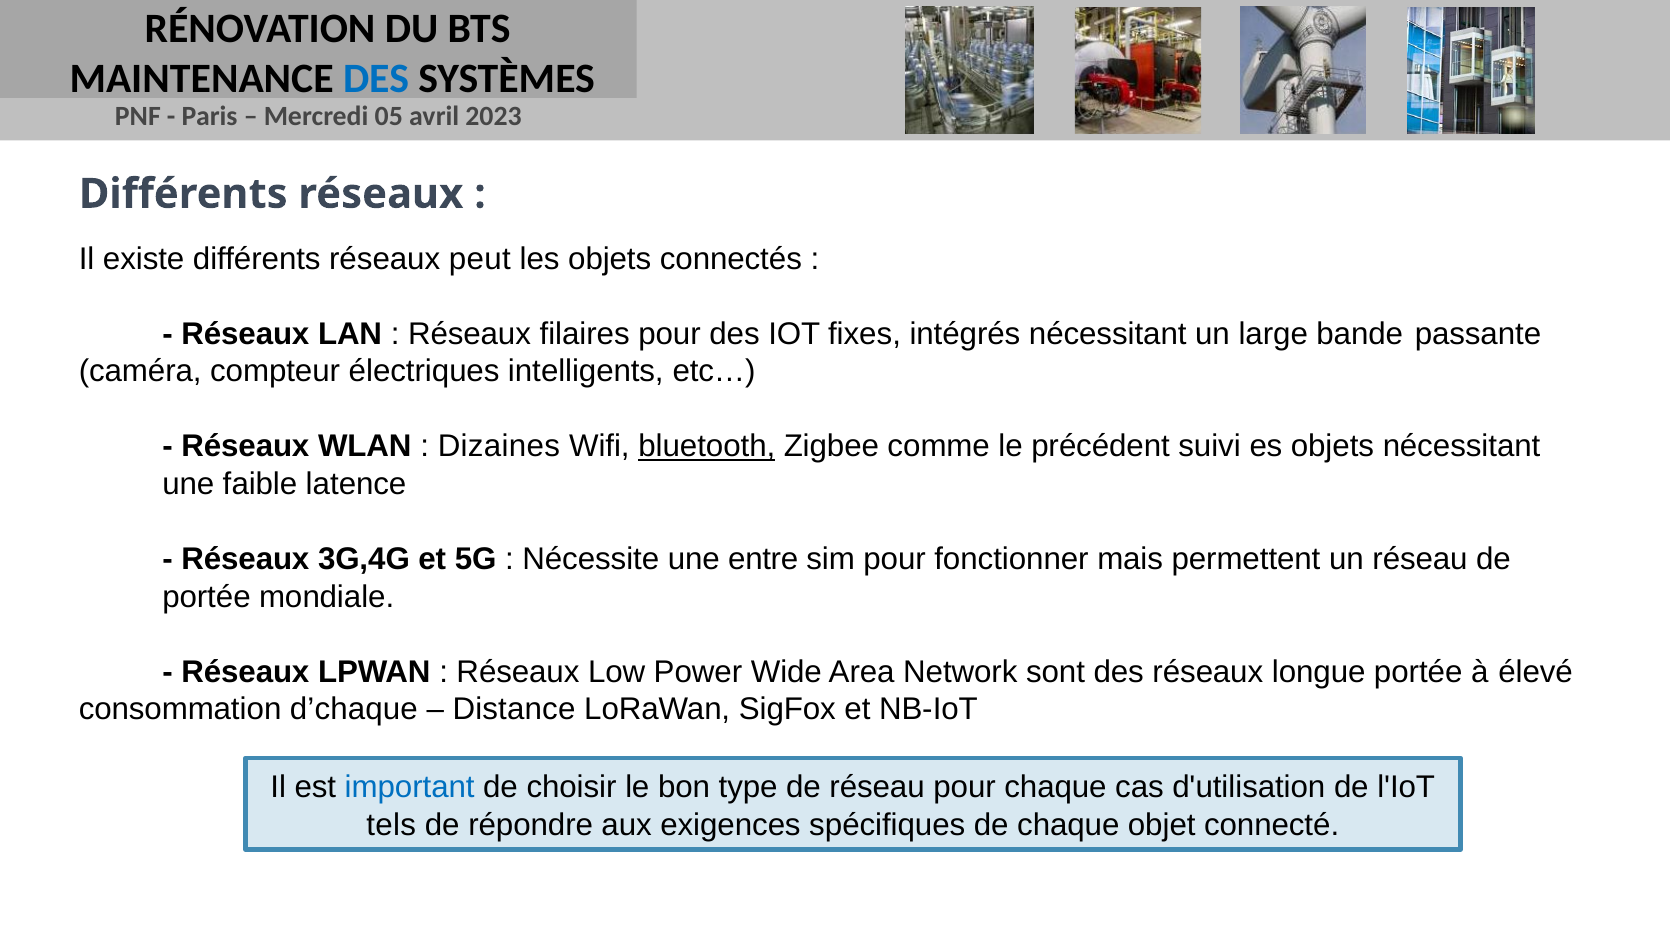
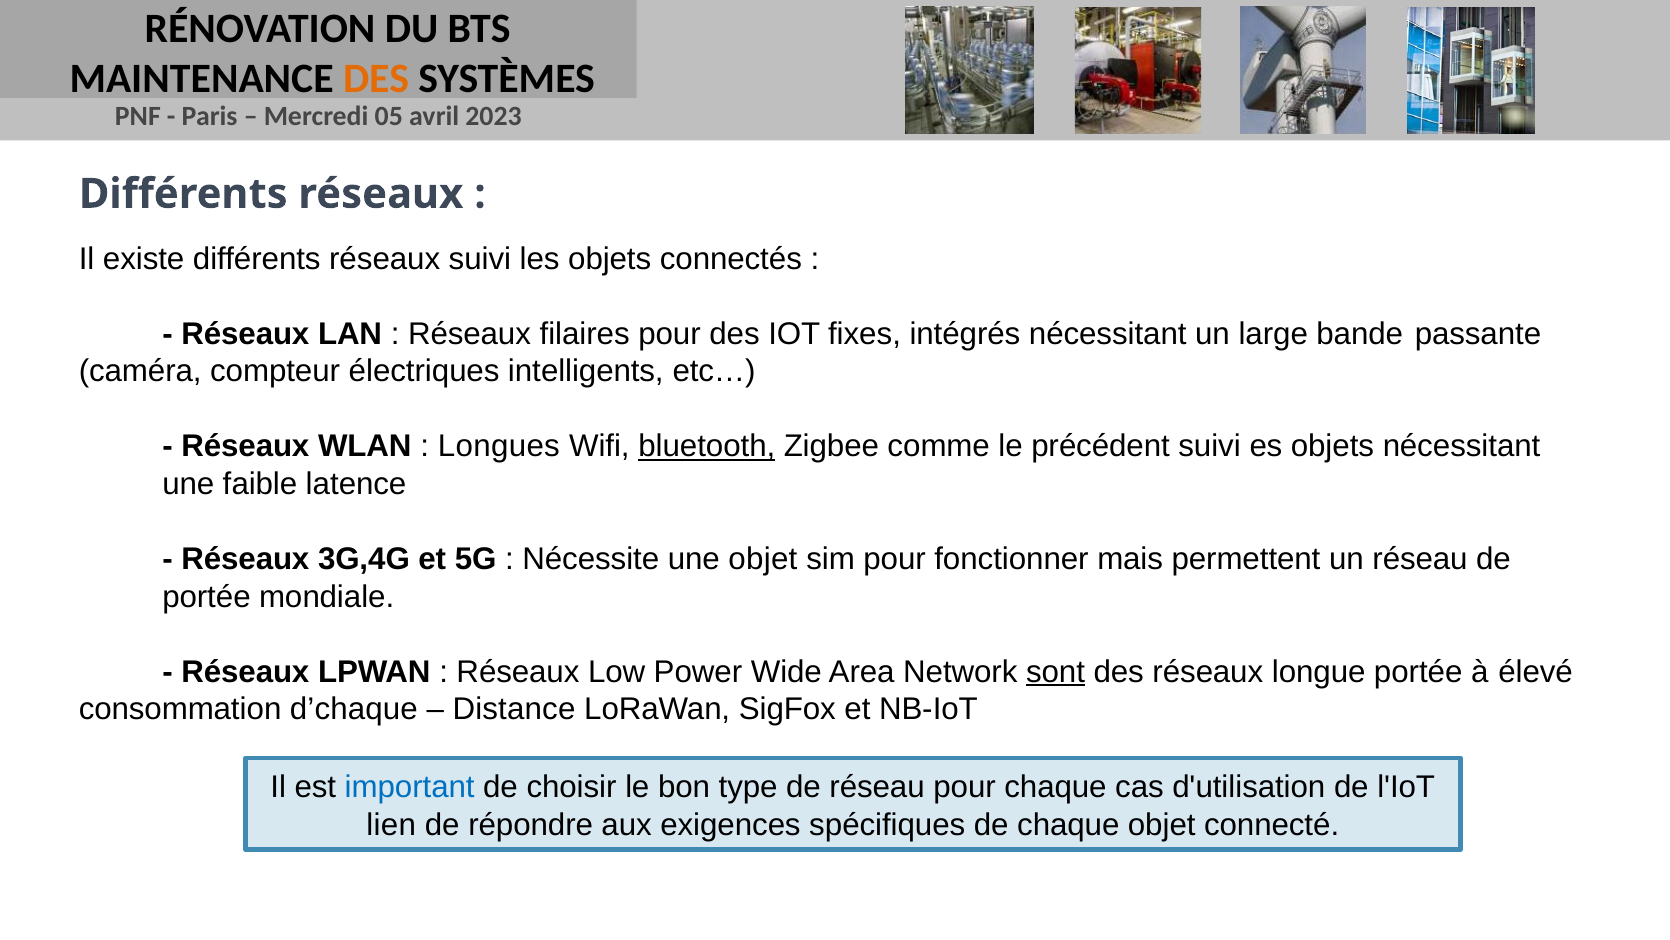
DES at (376, 79) colour: blue -> orange
réseaux peut: peut -> suivi
Dizaines: Dizaines -> Longues
une entre: entre -> objet
sont underline: none -> present
tels: tels -> lien
